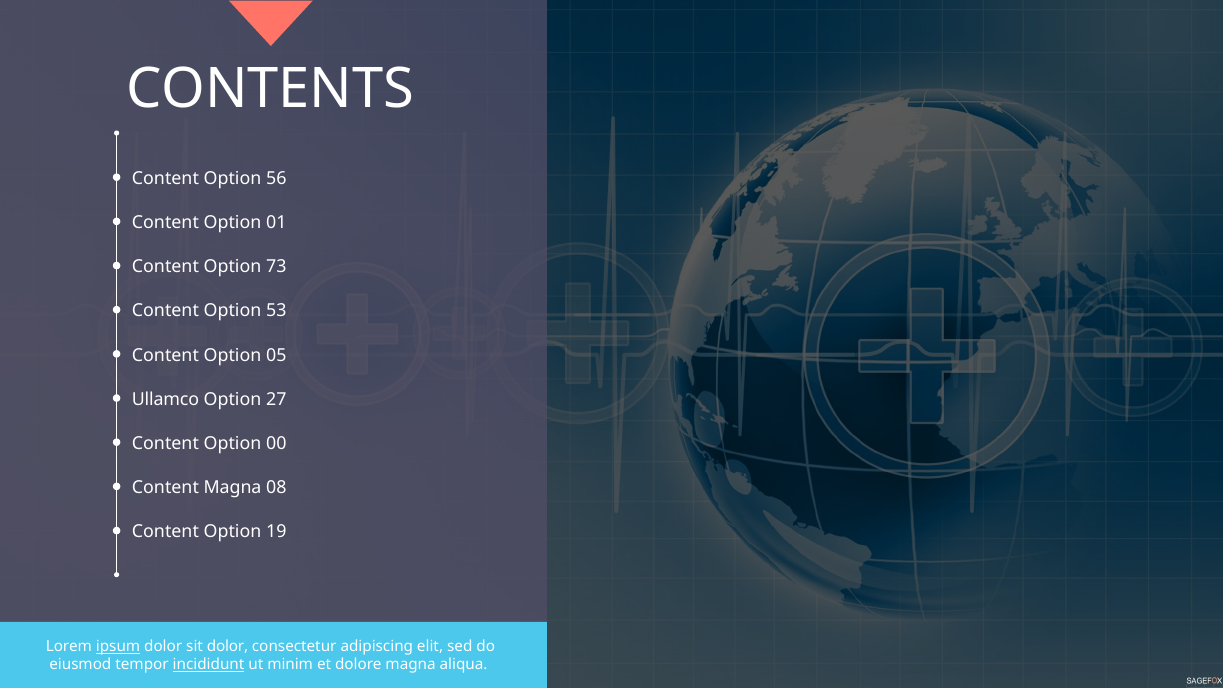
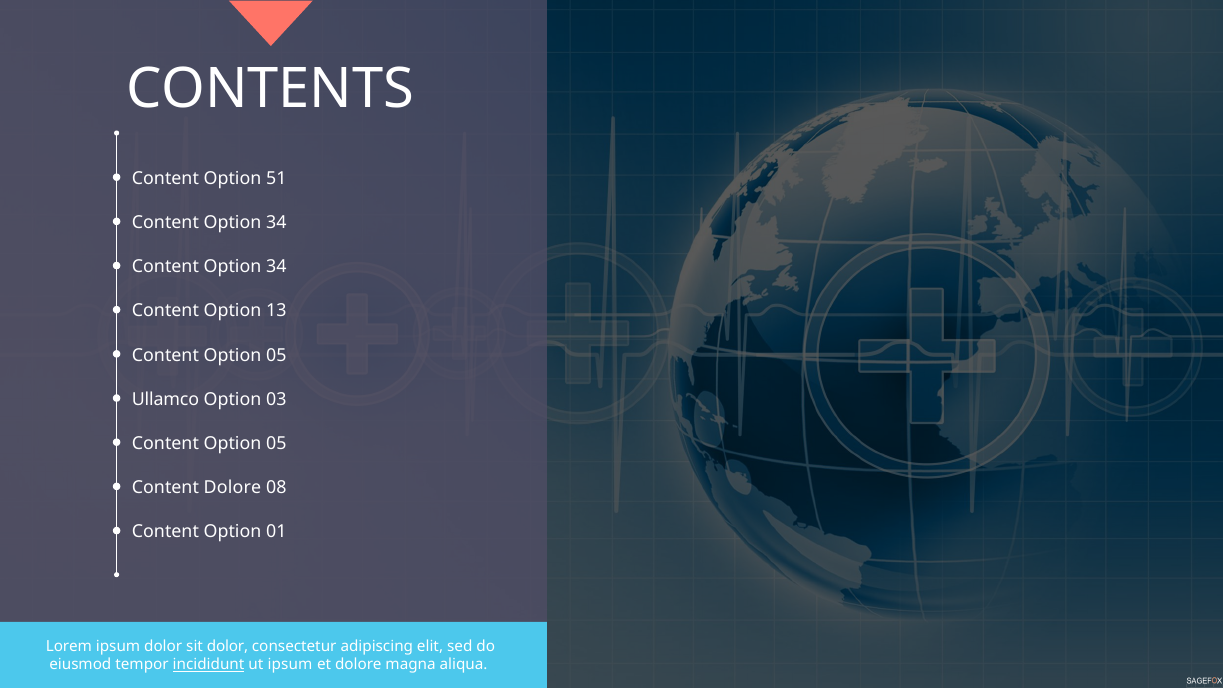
56: 56 -> 51
01 at (276, 223): 01 -> 34
73 at (276, 267): 73 -> 34
53: 53 -> 13
27: 27 -> 03
00 at (276, 443): 00 -> 05
Content Magna: Magna -> Dolore
19: 19 -> 01
ipsum at (118, 646) underline: present -> none
ut minim: minim -> ipsum
